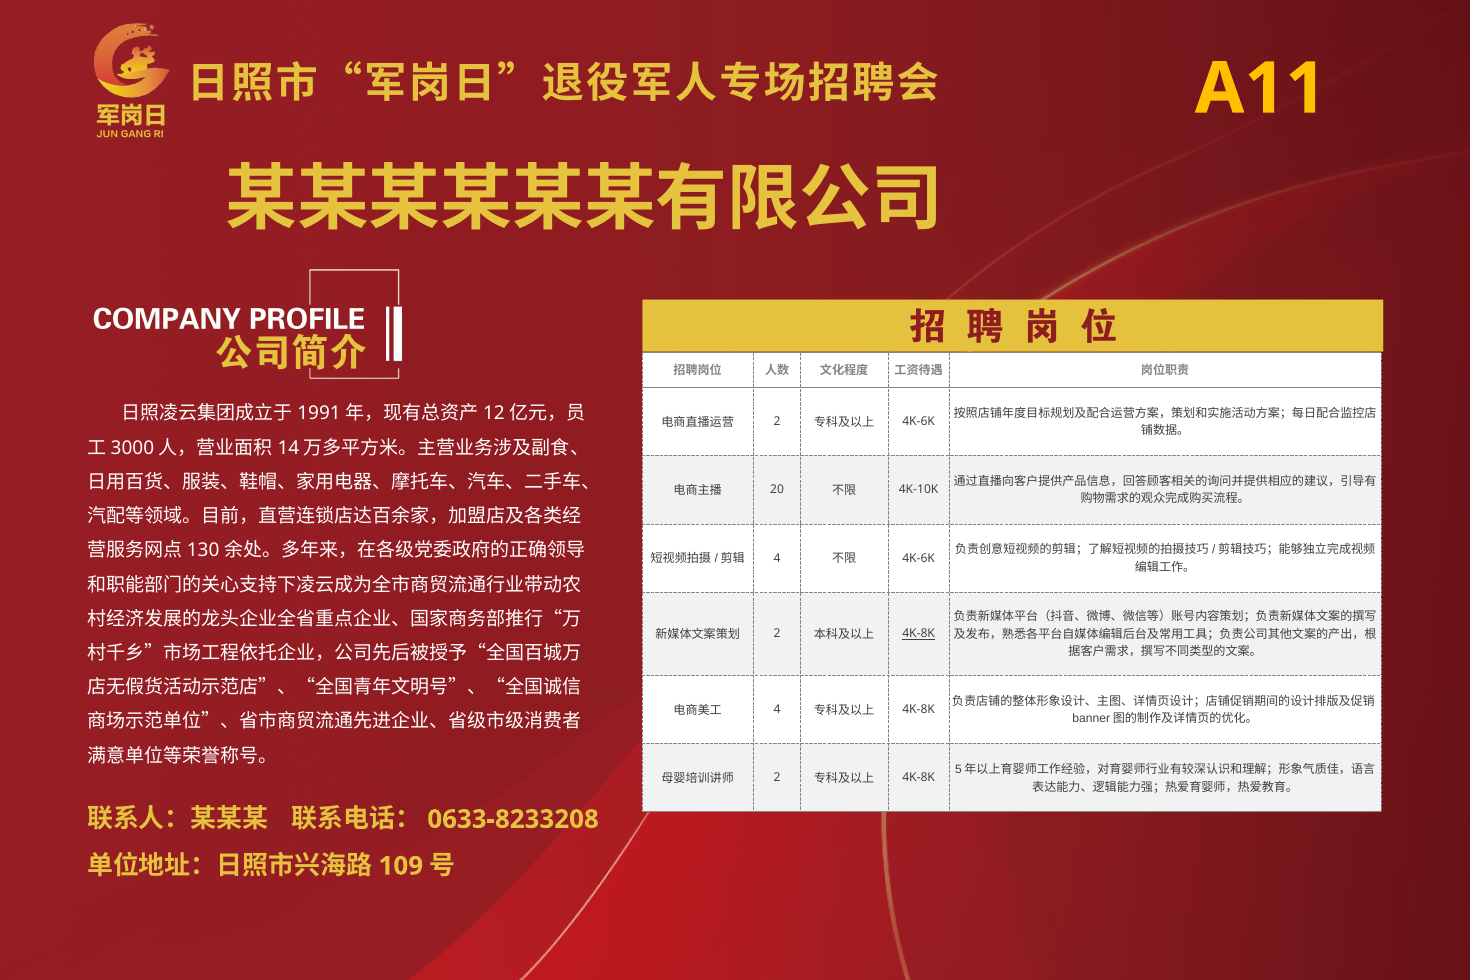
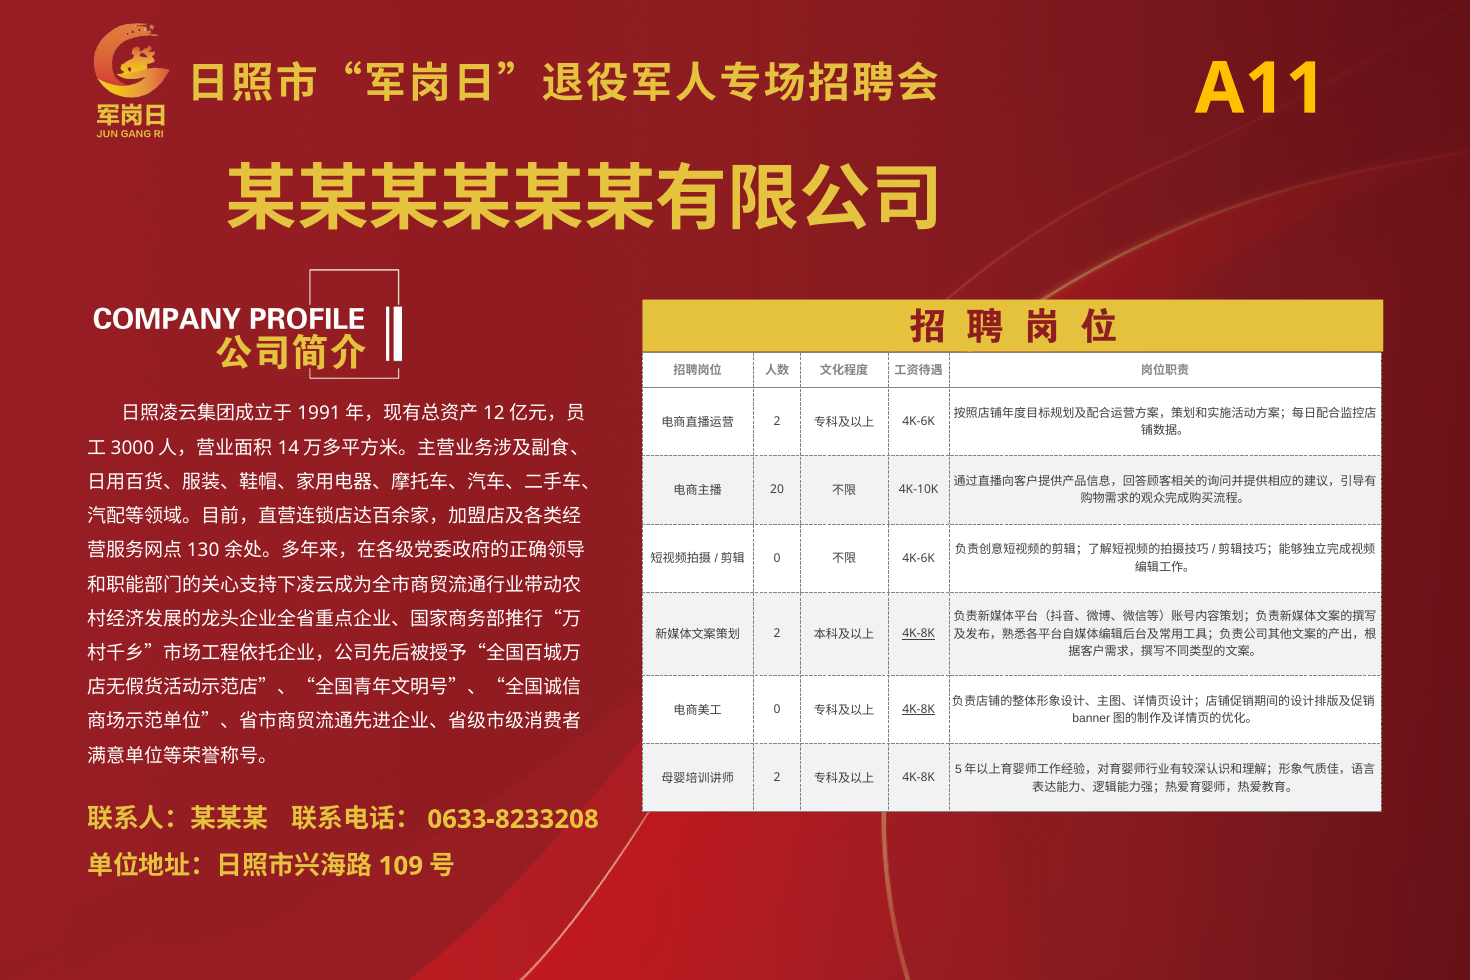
4 at (777, 558): 4 -> 0
4 at (777, 710): 4 -> 0
4K-8K at (919, 710) underline: none -> present
